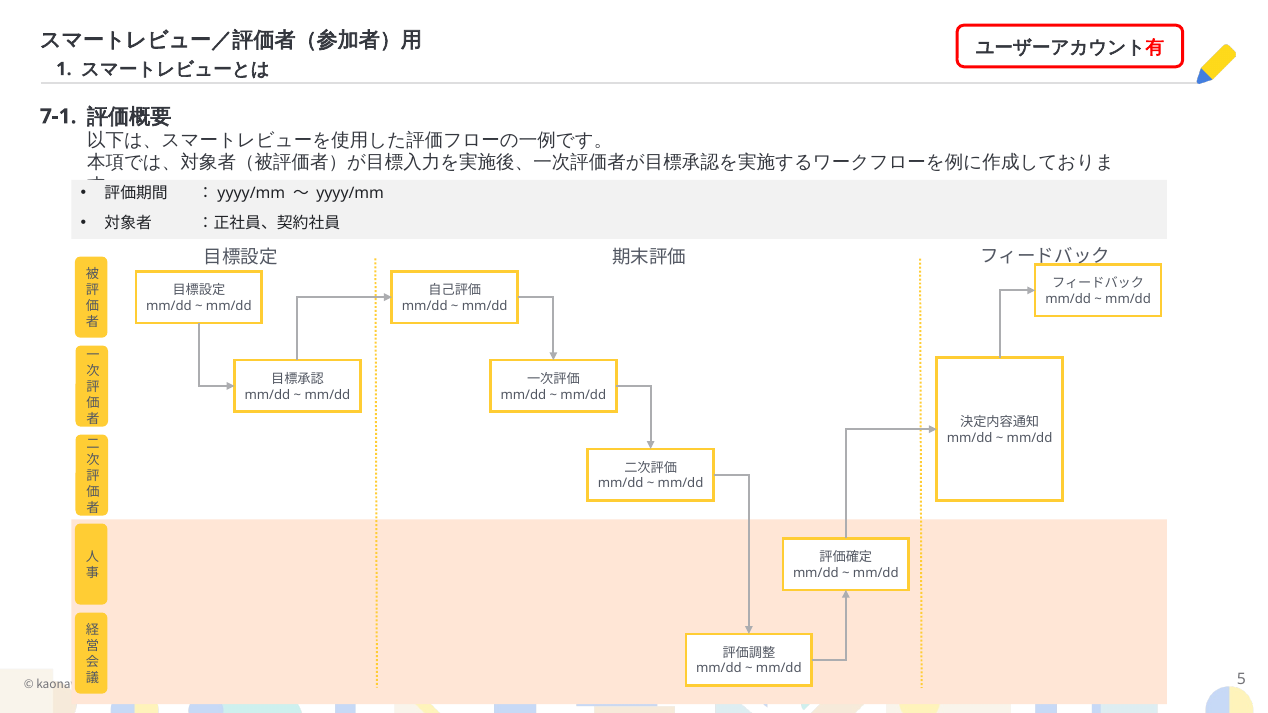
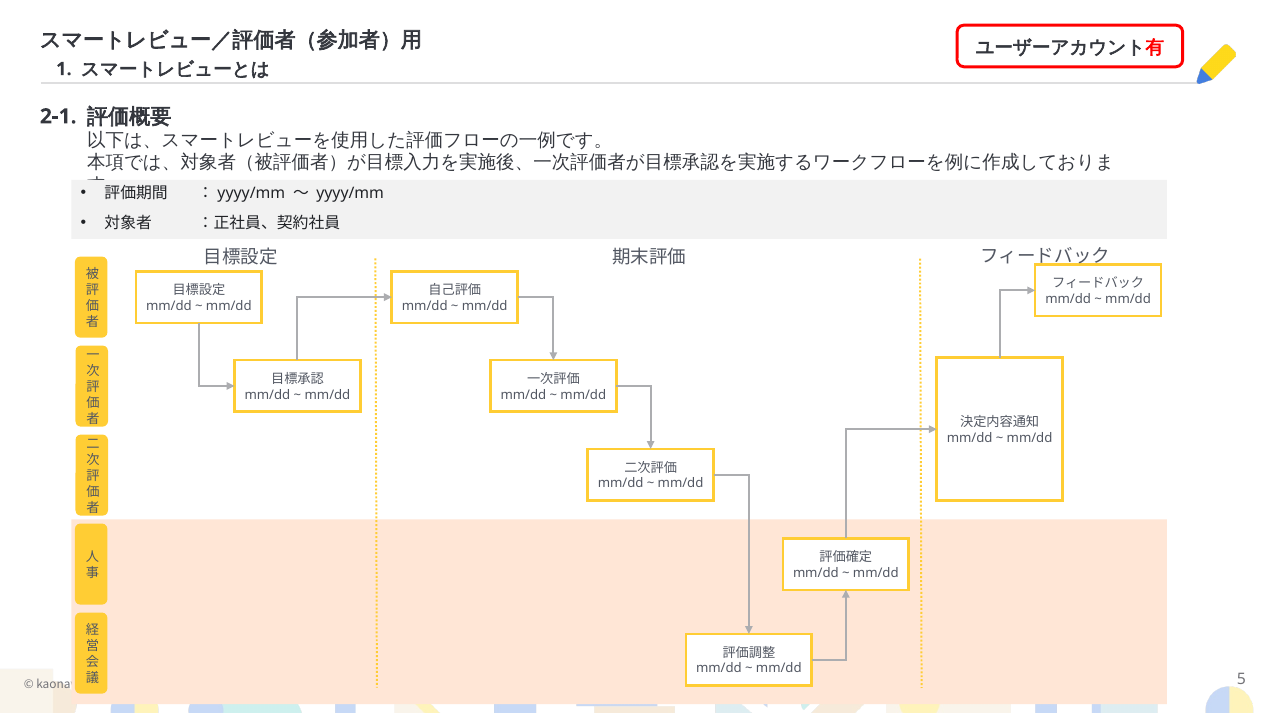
7-1: 7-1 -> 2-1
